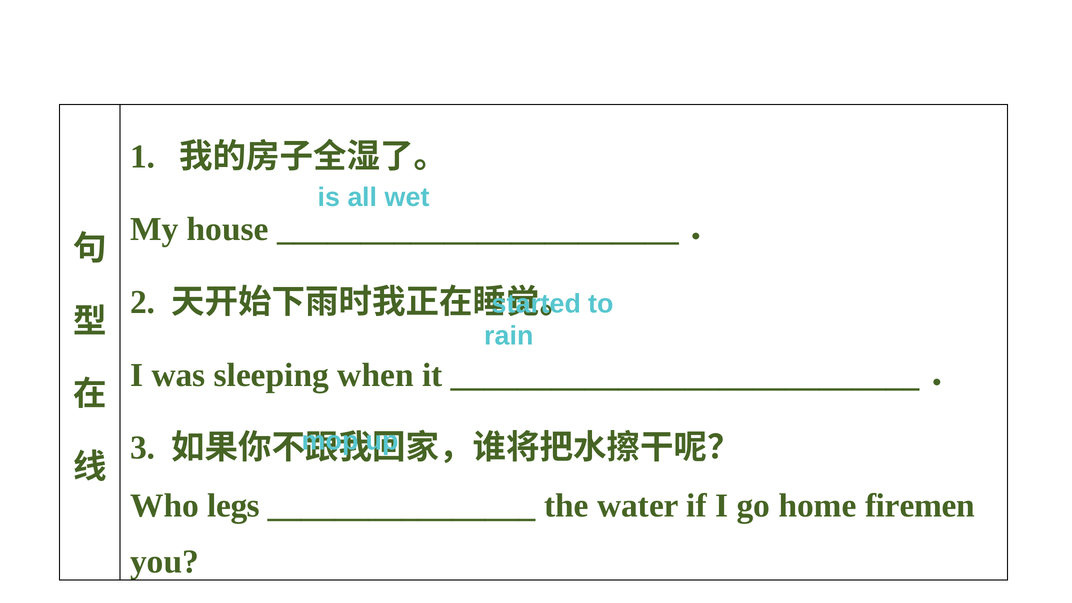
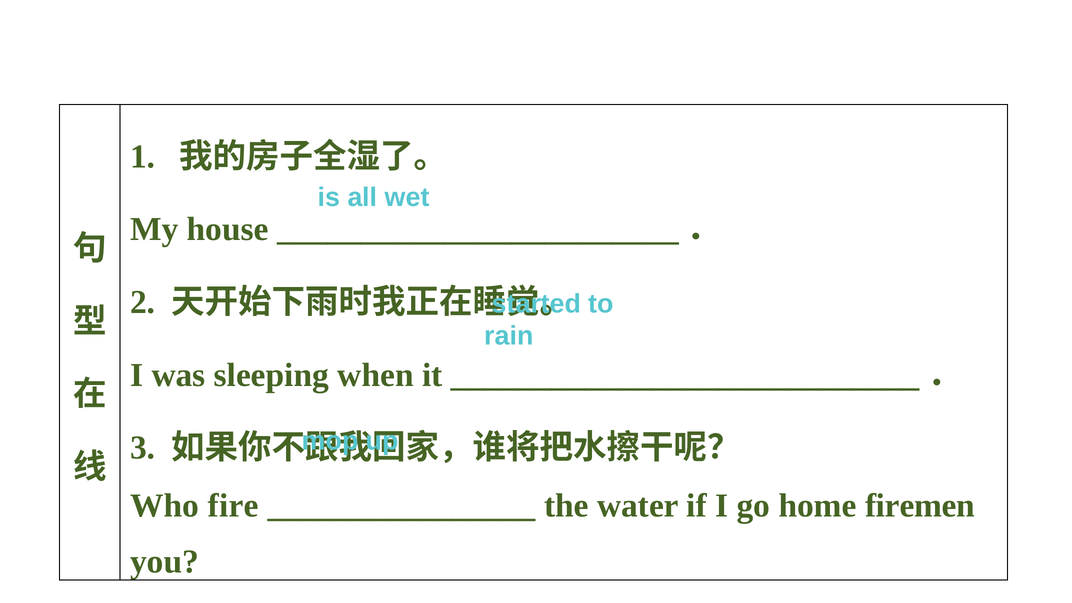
legs: legs -> fire
